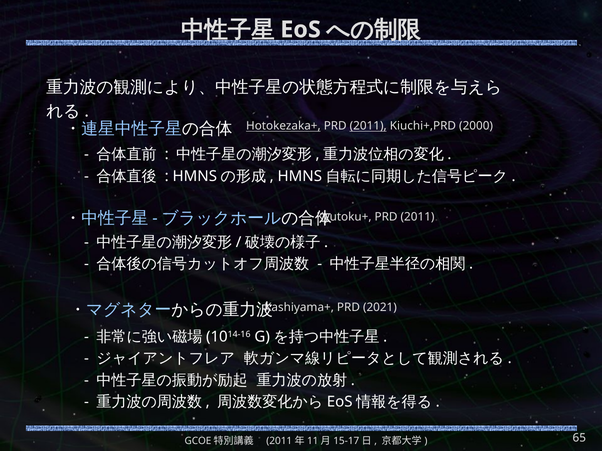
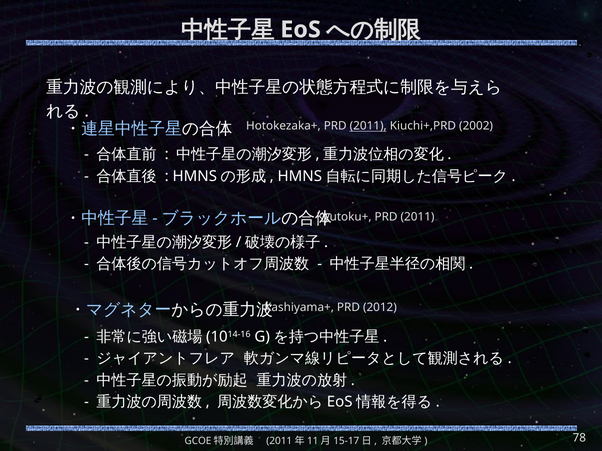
Hotokezaka+ underline: present -> none
2000: 2000 -> 2002
2021: 2021 -> 2012
65: 65 -> 78
